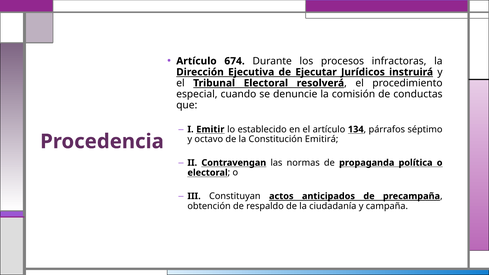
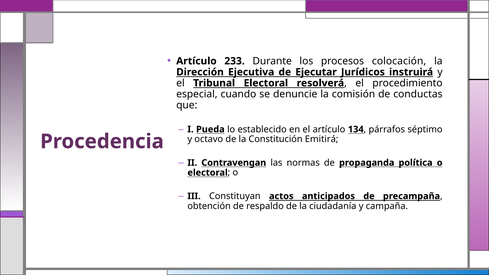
674: 674 -> 233
infractoras: infractoras -> colocación
Emitir: Emitir -> Pueda
